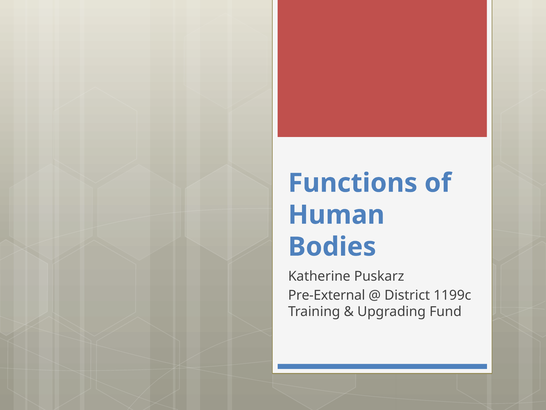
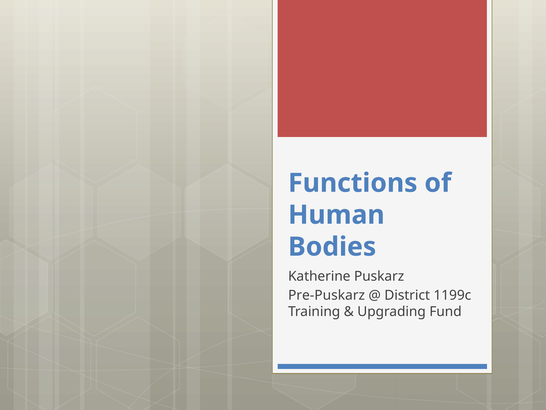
Pre-External: Pre-External -> Pre-Puskarz
